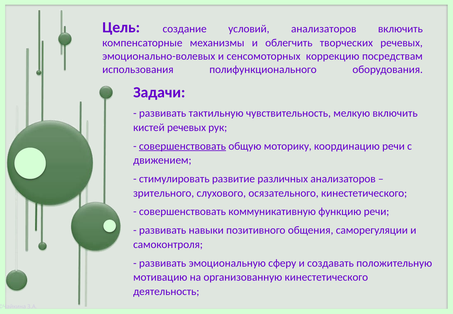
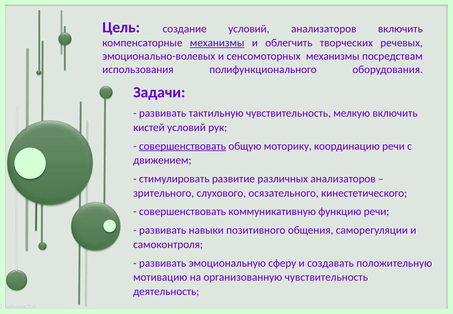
механизмы at (217, 43) underline: none -> present
сенсомоторных коррекцию: коррекцию -> механизмы
кистей речевых: речевых -> условий
организованную кинестетического: кинестетического -> чувствительность
